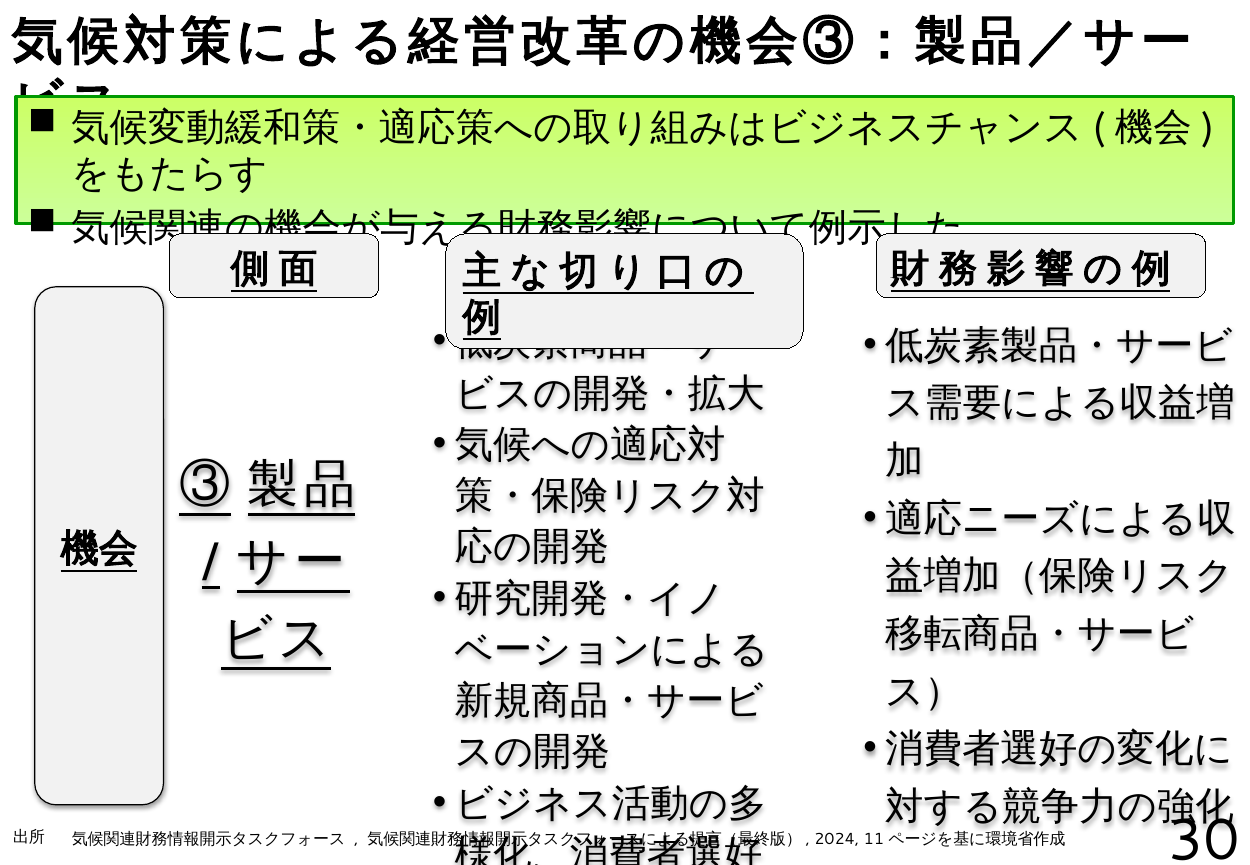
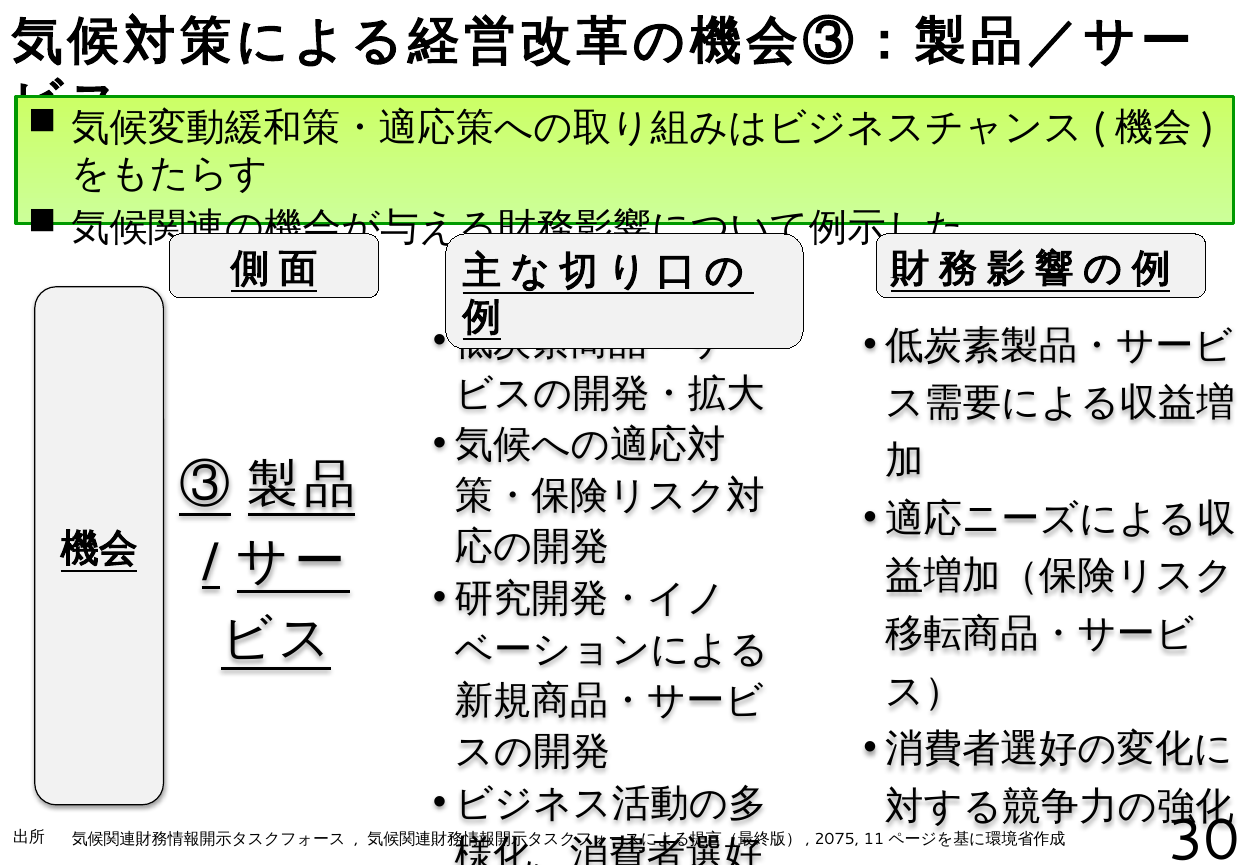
2024: 2024 -> 2075
